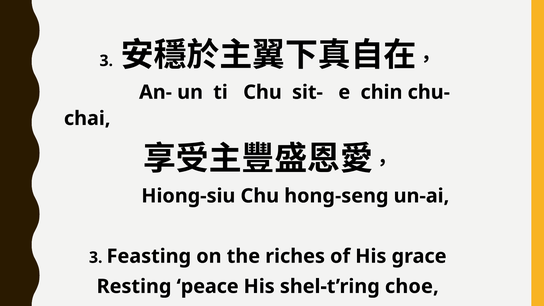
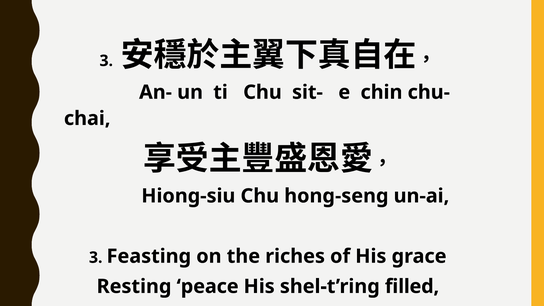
choe: choe -> filled
